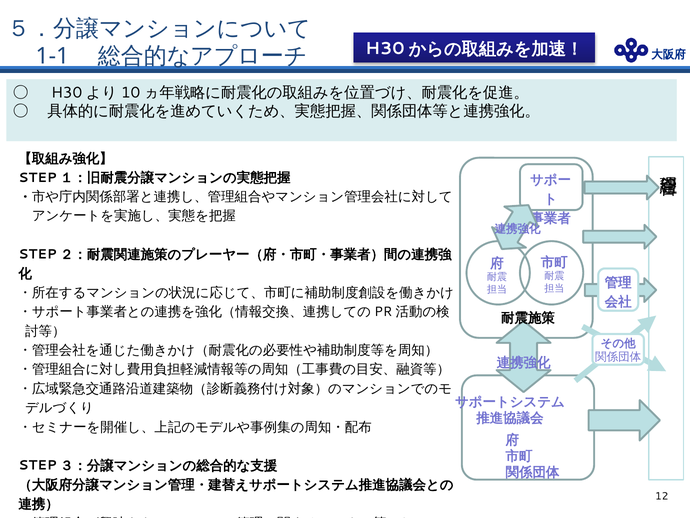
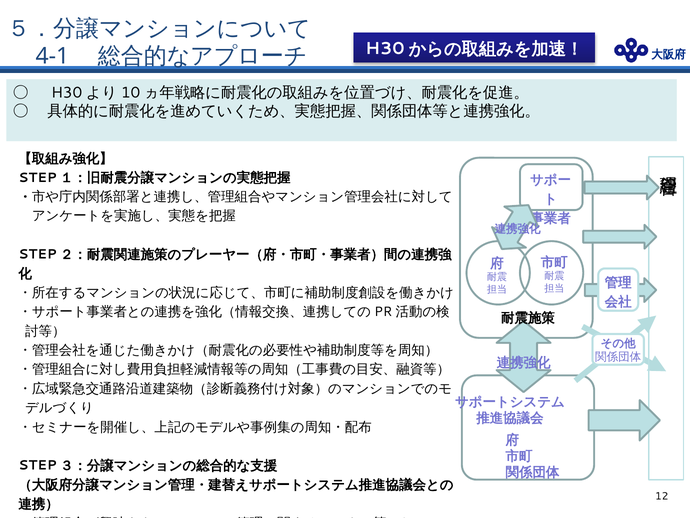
1-1: 1-1 -> 4-1
